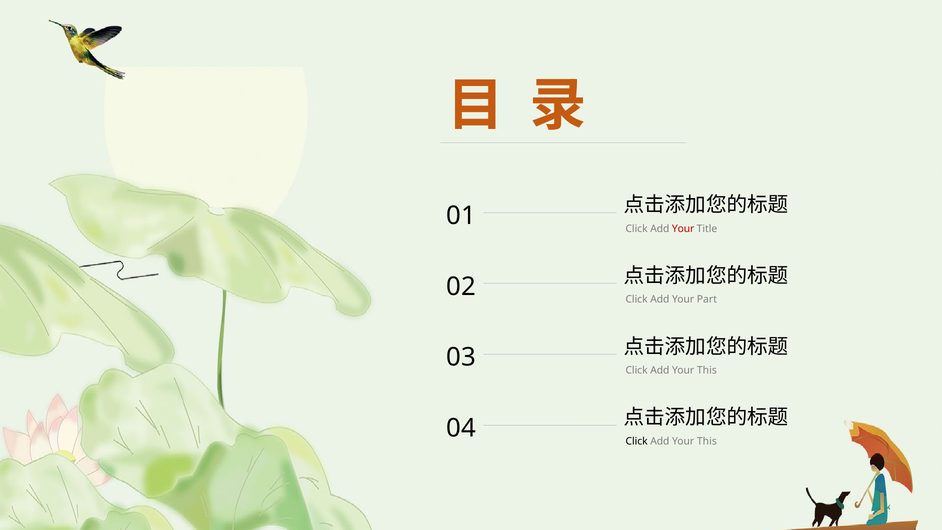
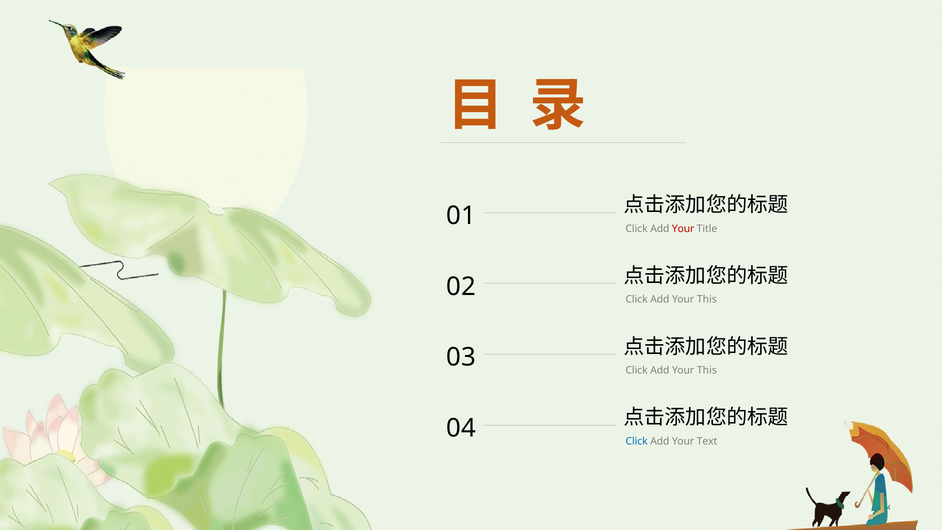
Part at (707, 300): Part -> This
Click at (637, 441) colour: black -> blue
This at (707, 441): This -> Text
